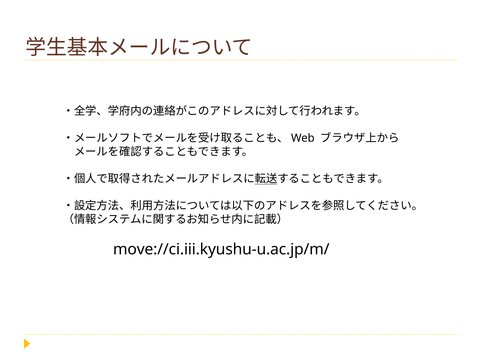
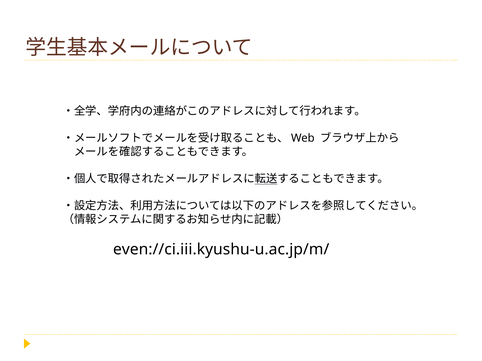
move://ci.iii.kyushu-u.ac.jp/m/: move://ci.iii.kyushu-u.ac.jp/m/ -> even://ci.iii.kyushu-u.ac.jp/m/
